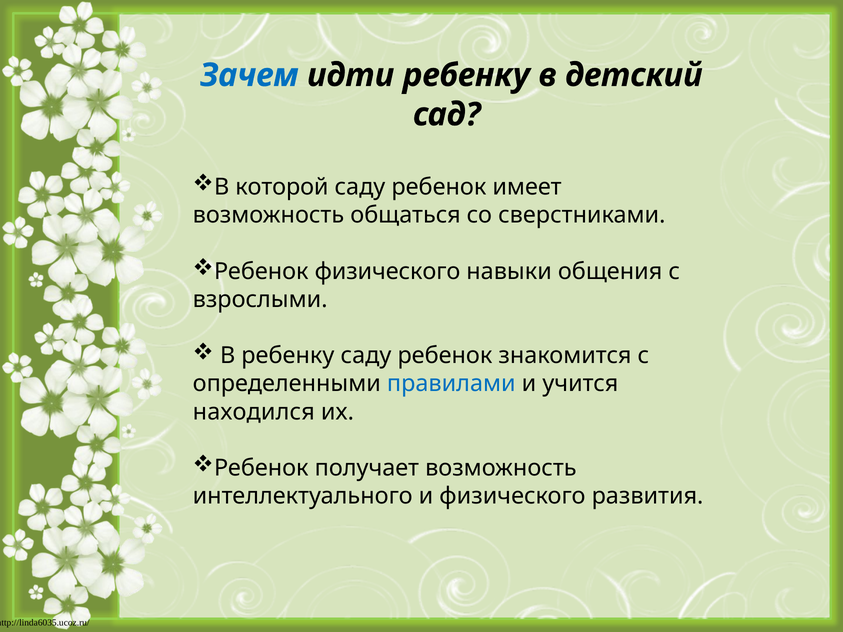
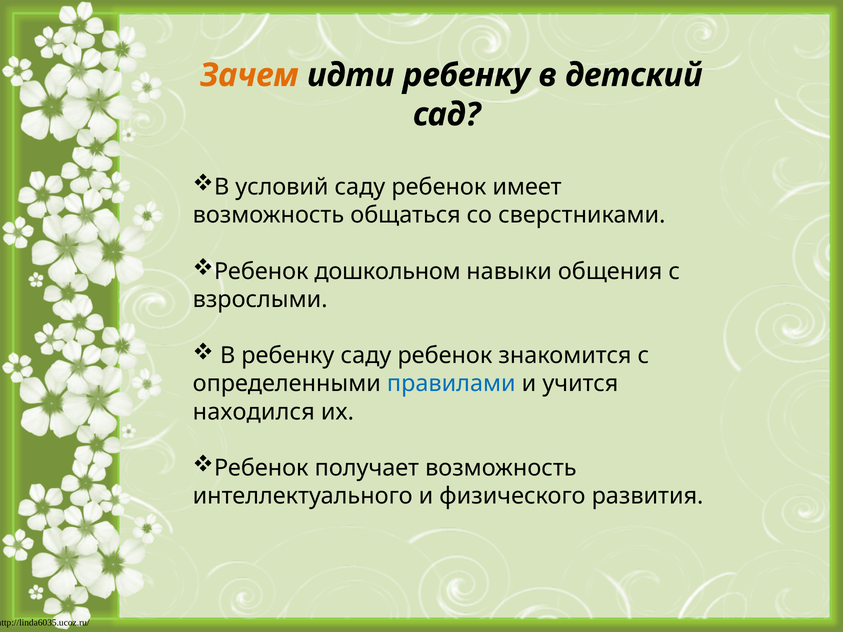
Зачем colour: blue -> orange
которой: которой -> условий
Ребенок физического: физического -> дошкольном
